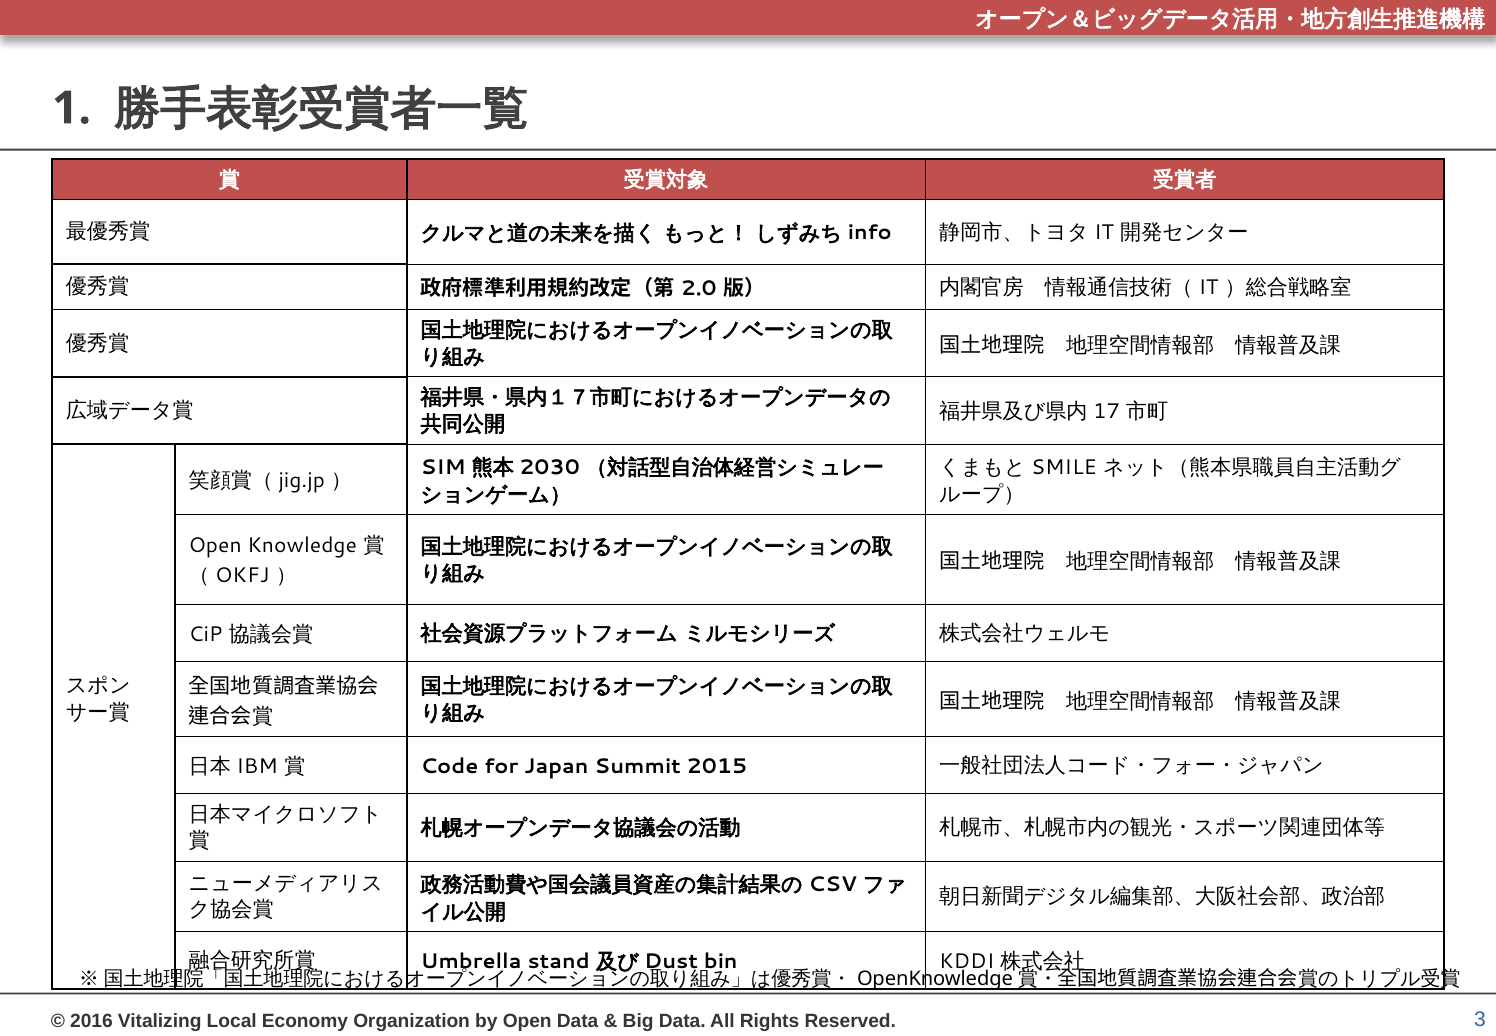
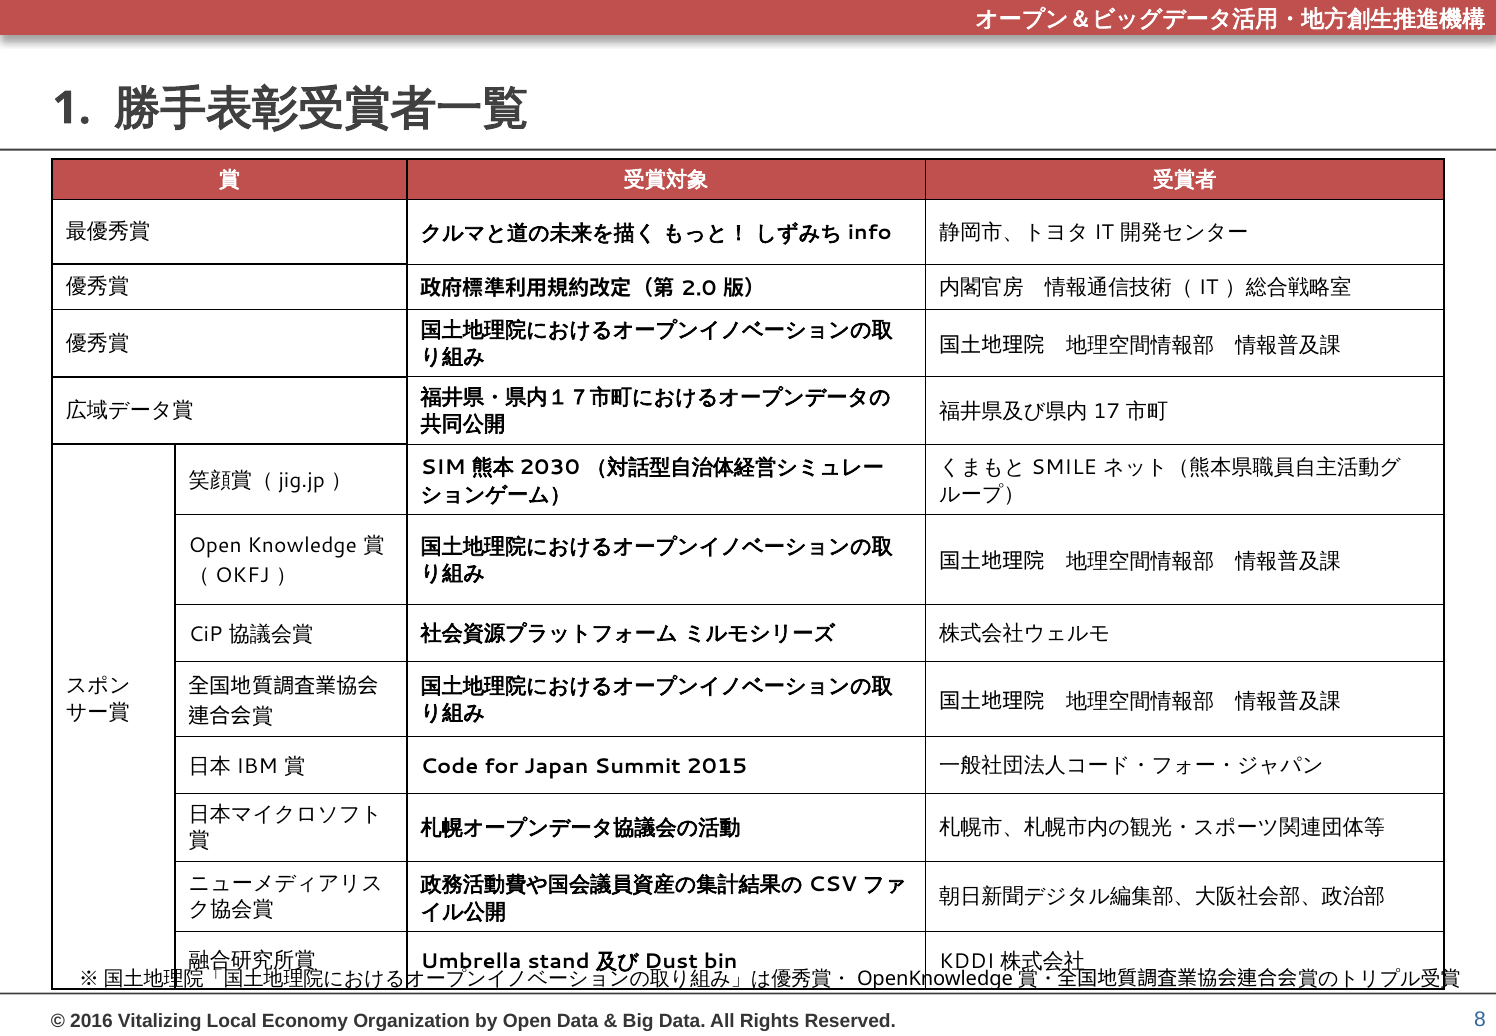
3: 3 -> 8
